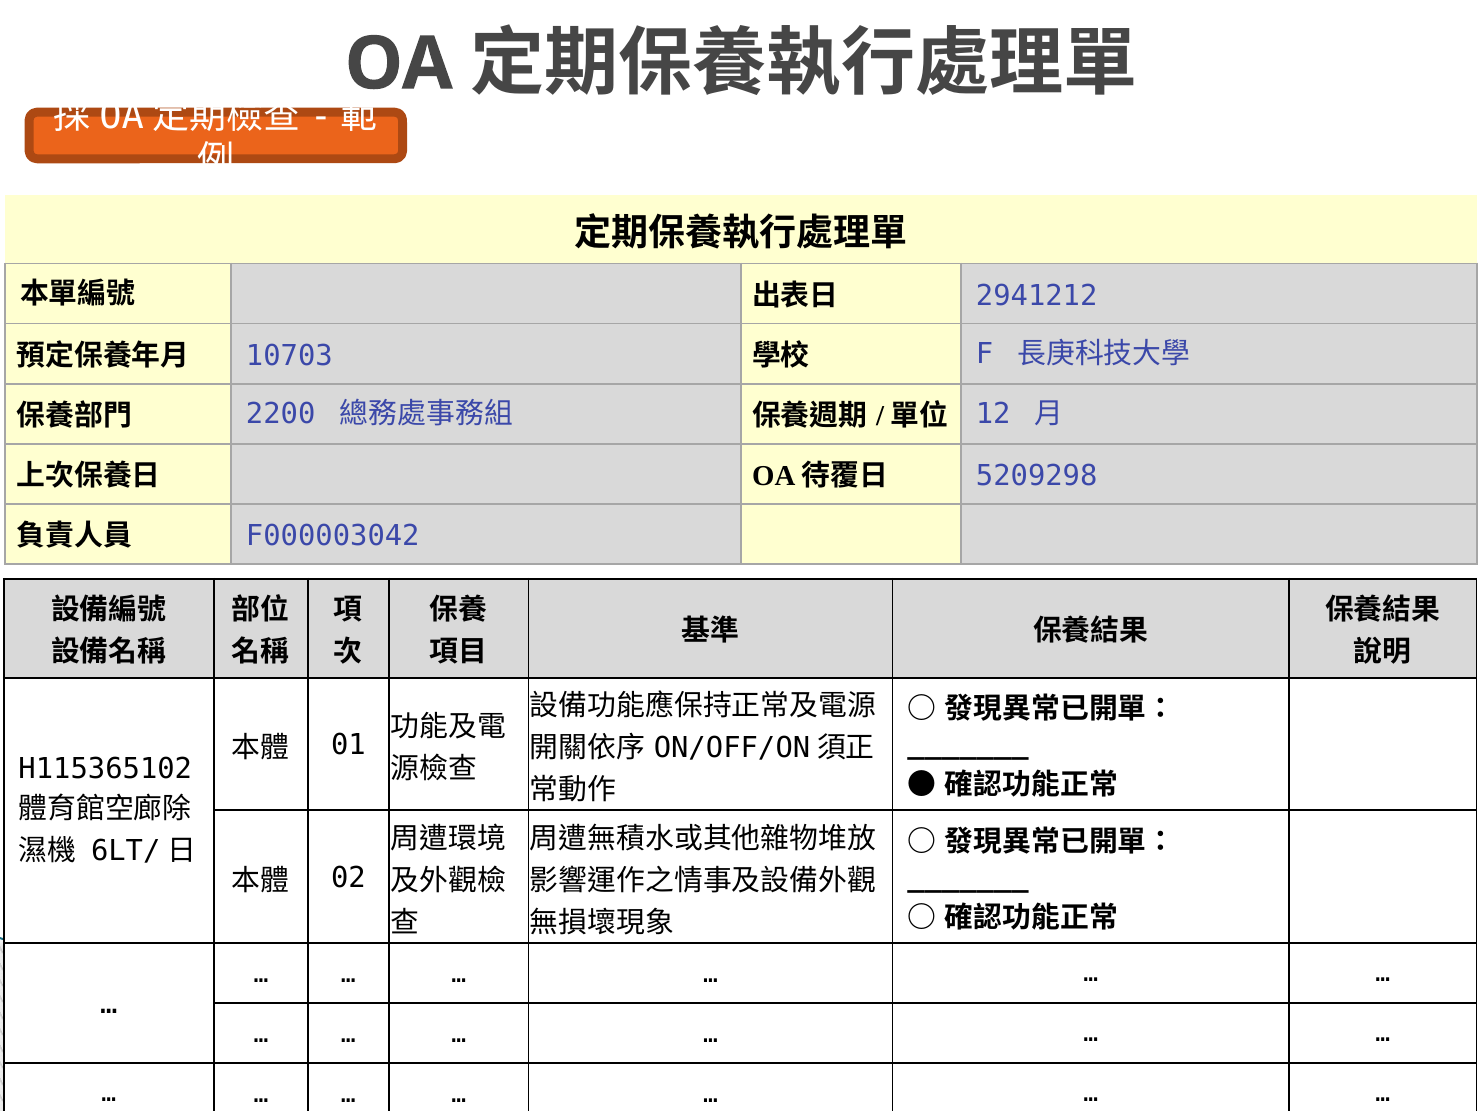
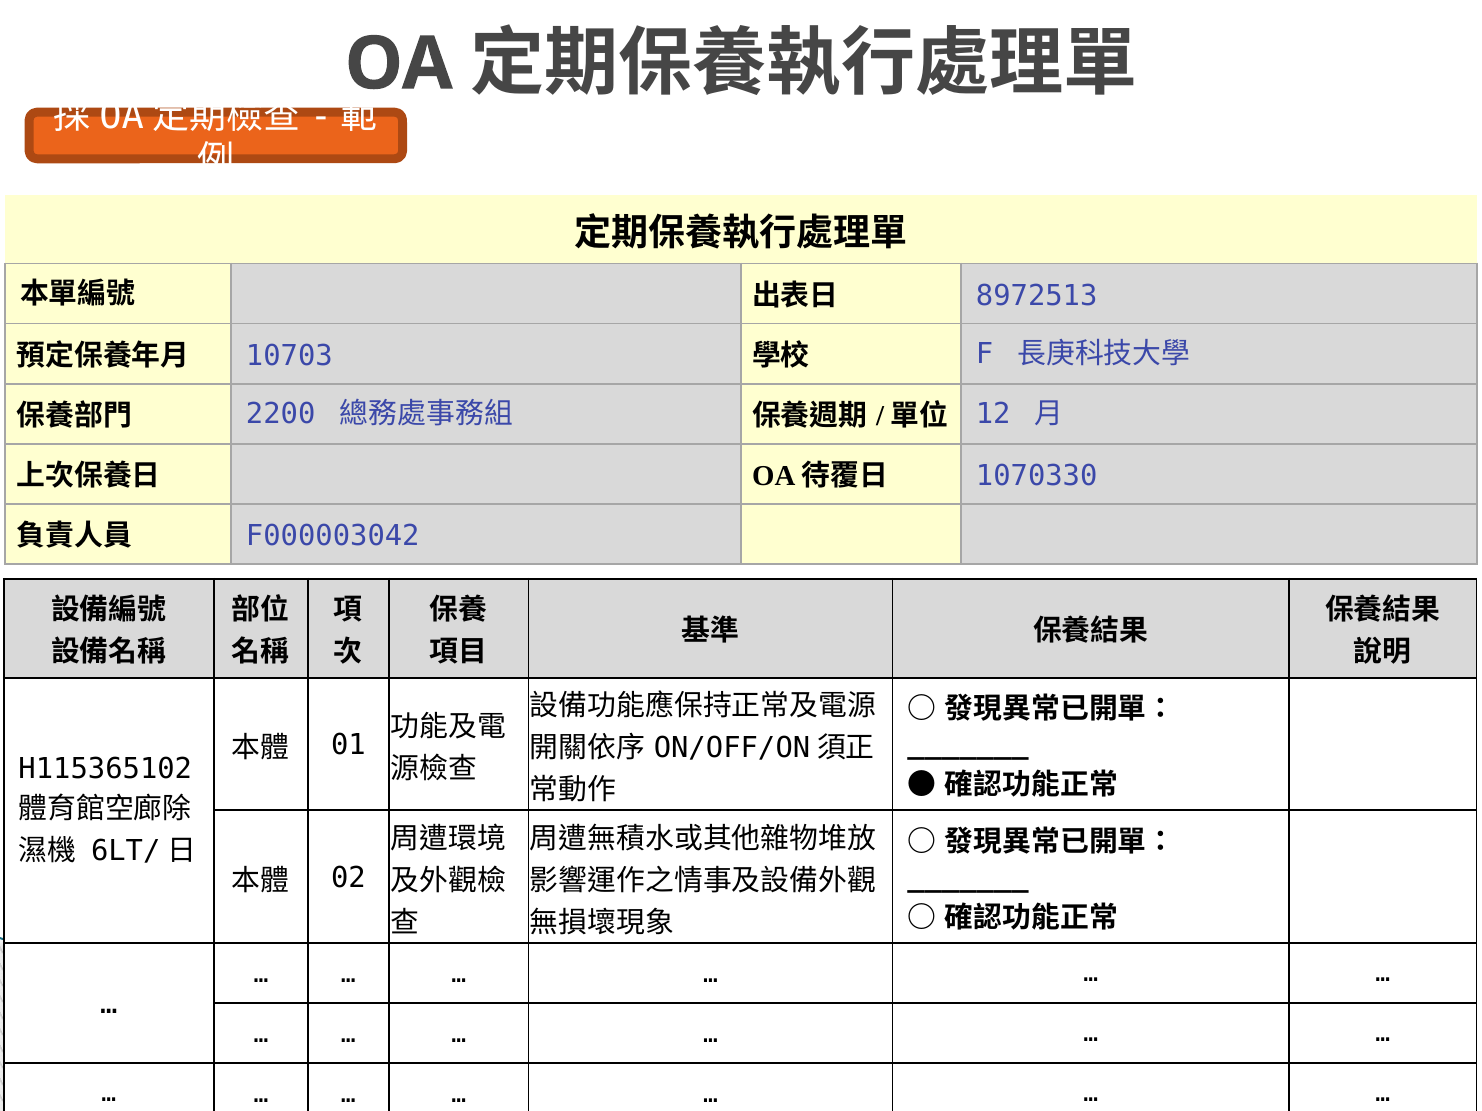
2941212: 2941212 -> 8972513
5209298: 5209298 -> 1070330
